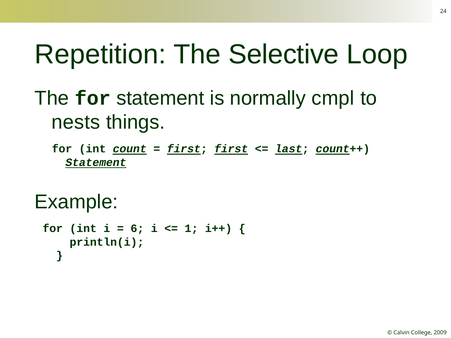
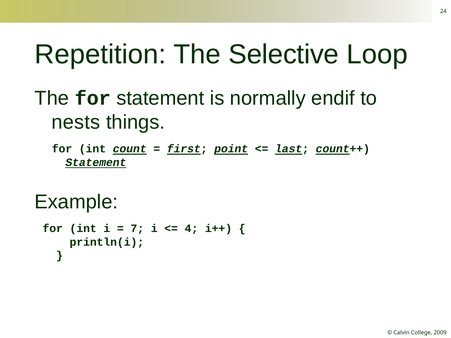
cmpl: cmpl -> endif
first first: first -> point
6: 6 -> 7
1: 1 -> 4
